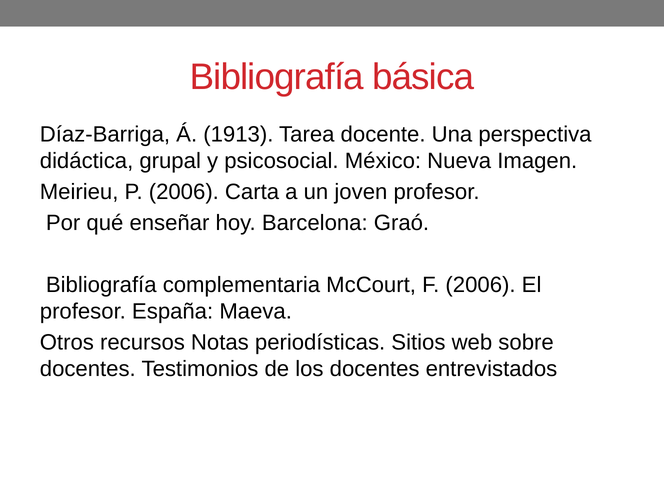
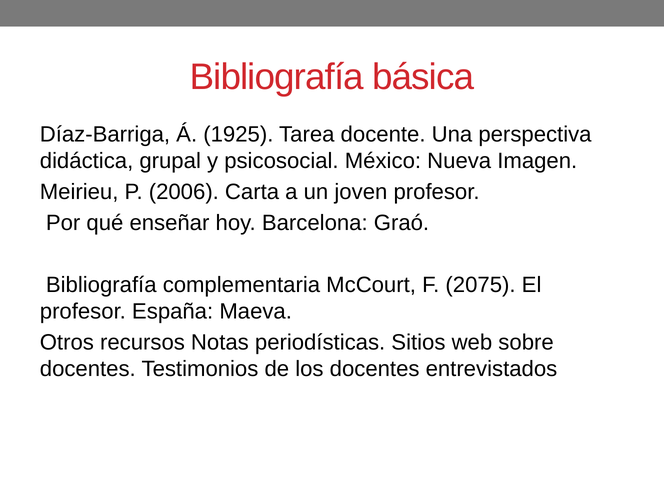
1913: 1913 -> 1925
F 2006: 2006 -> 2075
